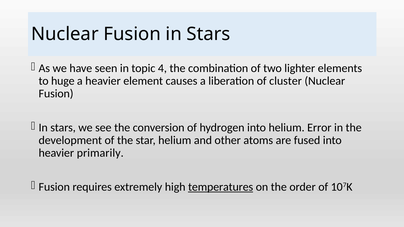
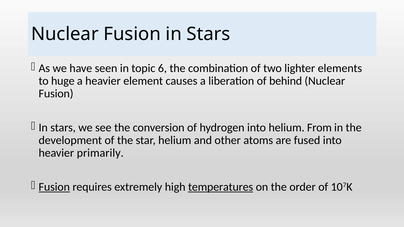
4: 4 -> 6
cluster: cluster -> behind
Error: Error -> From
Fusion at (54, 187) underline: none -> present
